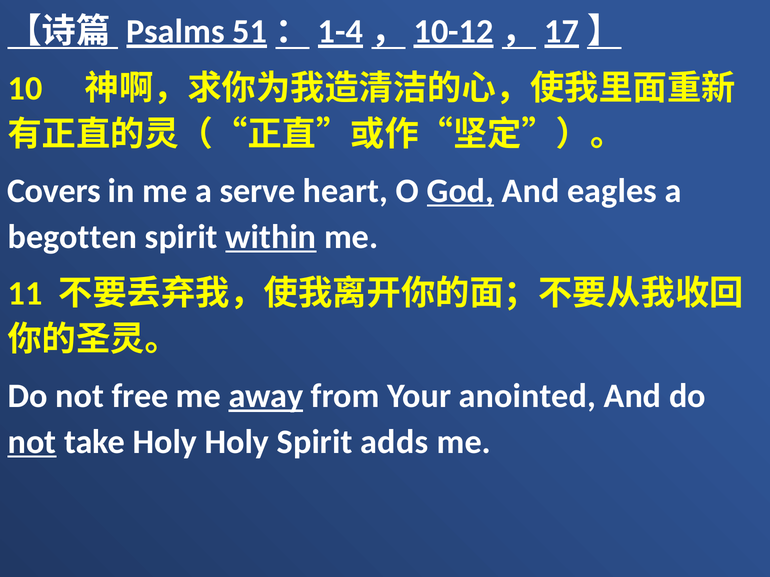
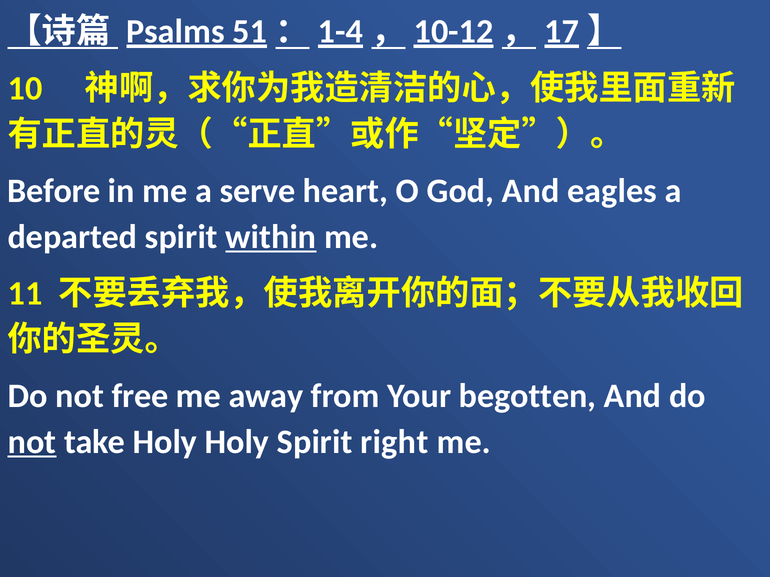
Covers: Covers -> Before
God underline: present -> none
begotten: begotten -> departed
away underline: present -> none
anointed: anointed -> begotten
adds: adds -> right
